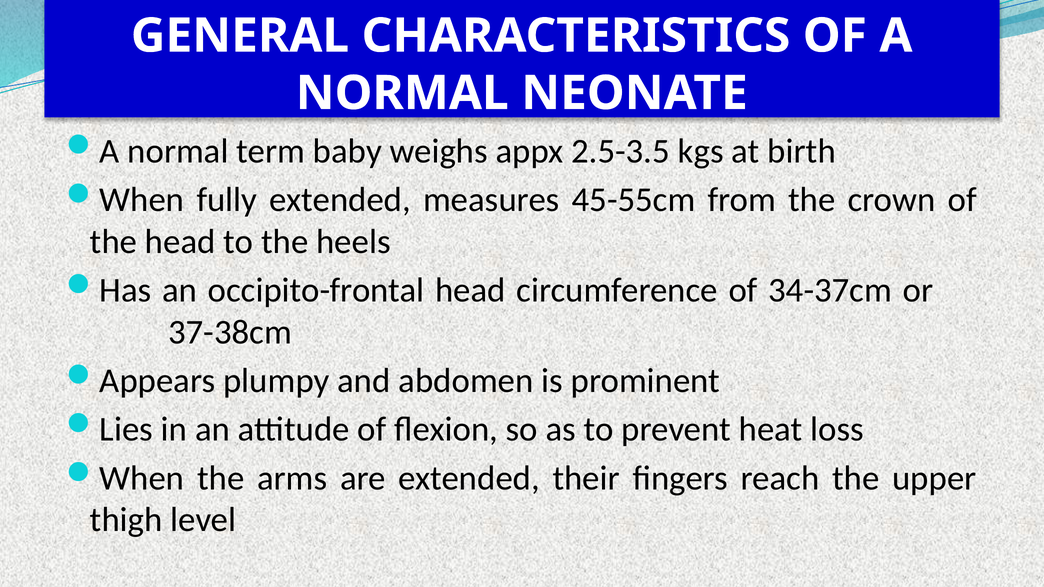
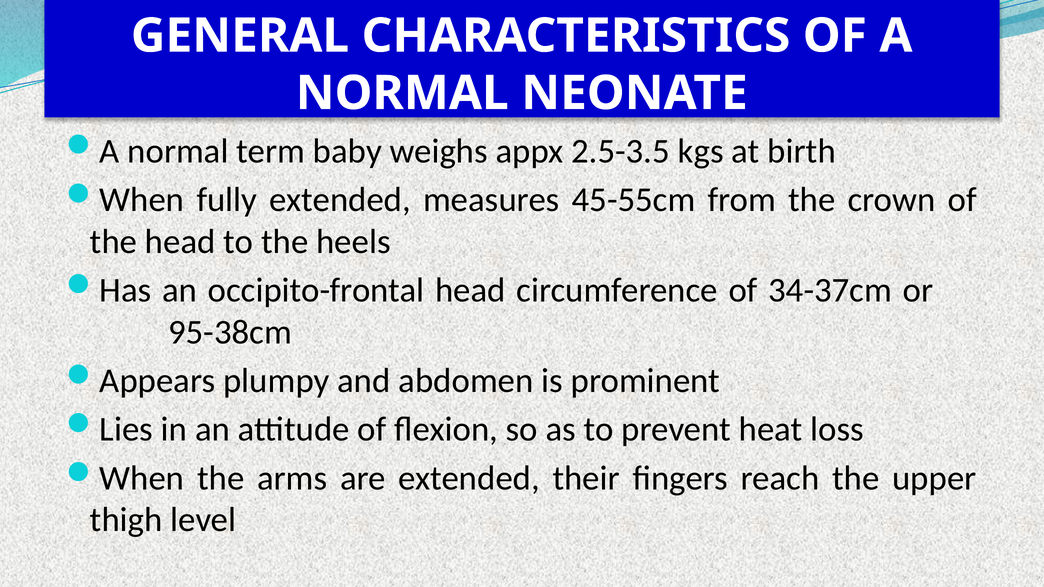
37-38cm: 37-38cm -> 95-38cm
